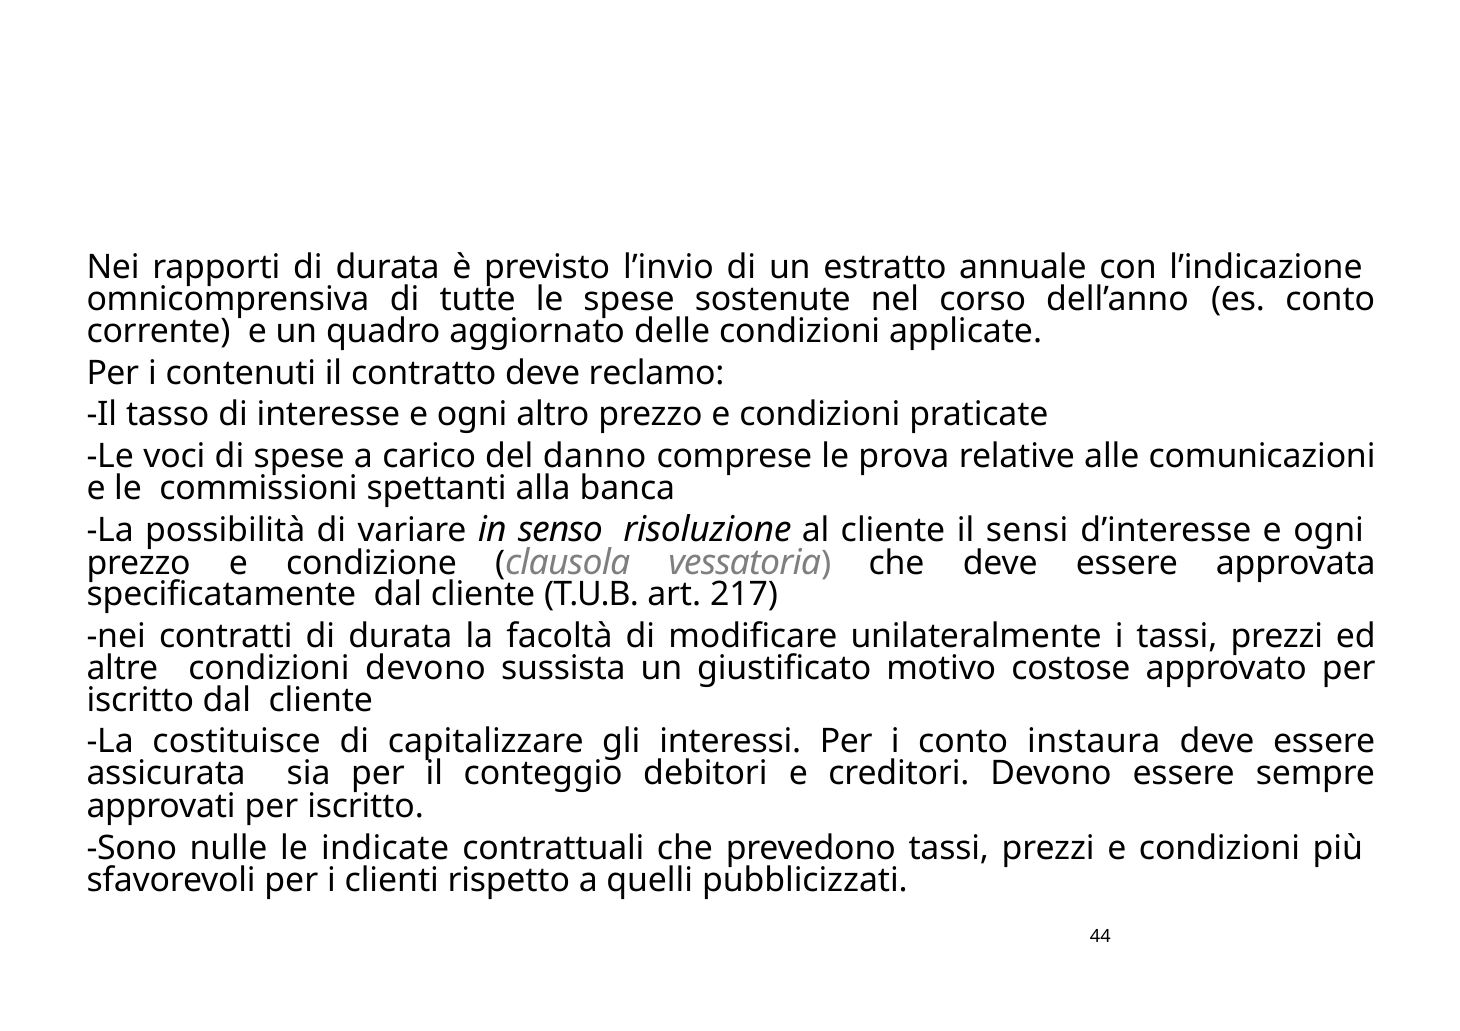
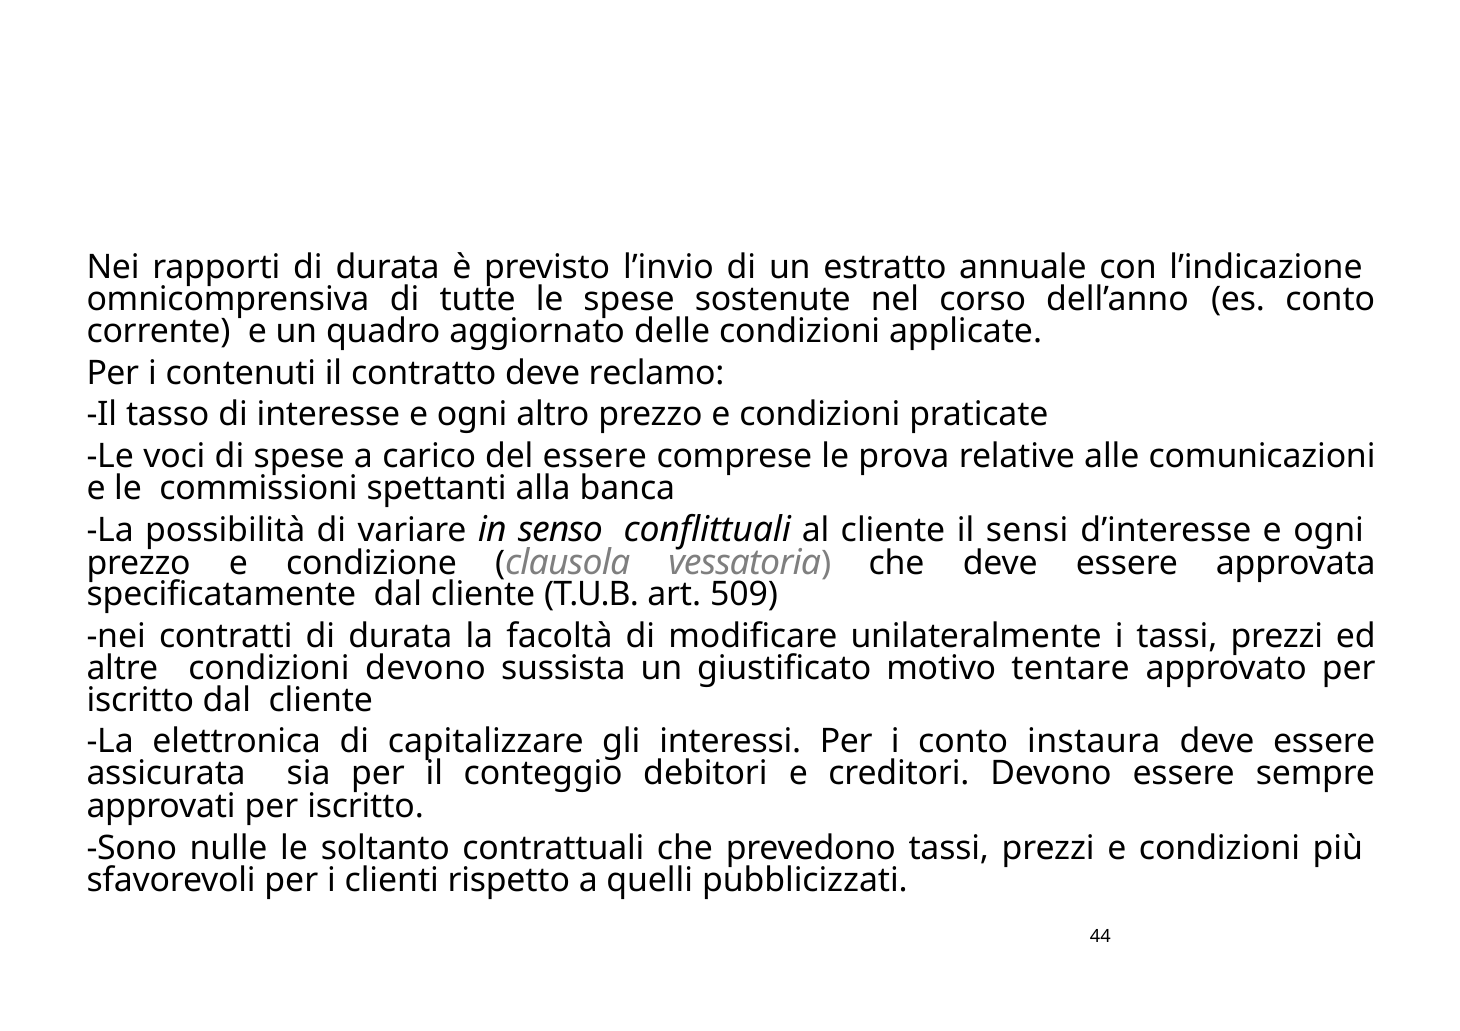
del danno: danno -> essere
risoluzione: risoluzione -> conflittuali
217: 217 -> 509
costose: costose -> tentare
costituisce: costituisce -> elettronica
indicate: indicate -> soltanto
